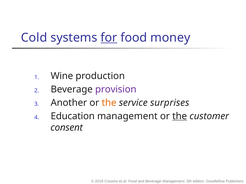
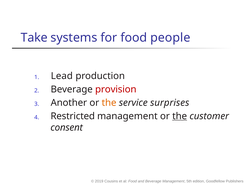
Cold: Cold -> Take
for underline: present -> none
money: money -> people
Wine: Wine -> Lead
provision colour: purple -> red
Education: Education -> Restricted
